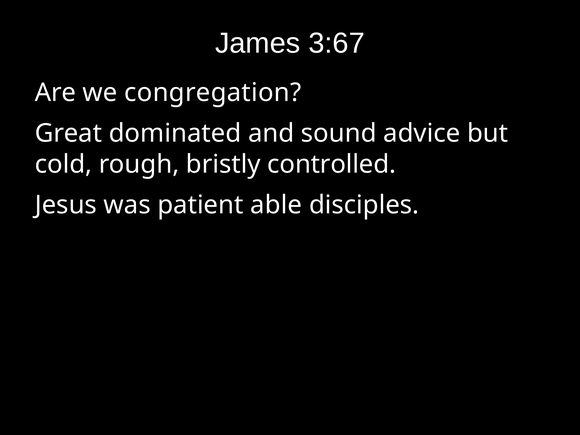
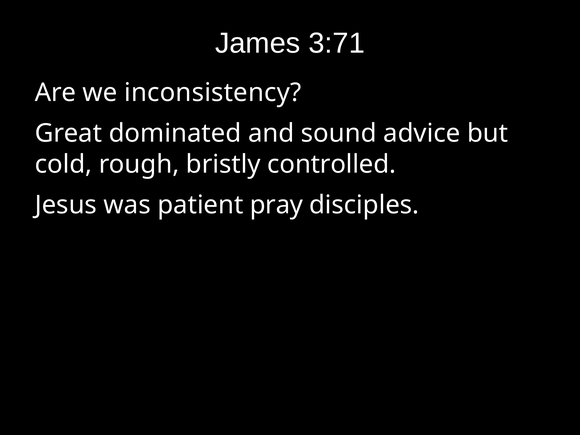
3:67: 3:67 -> 3:71
congregation: congregation -> inconsistency
able: able -> pray
